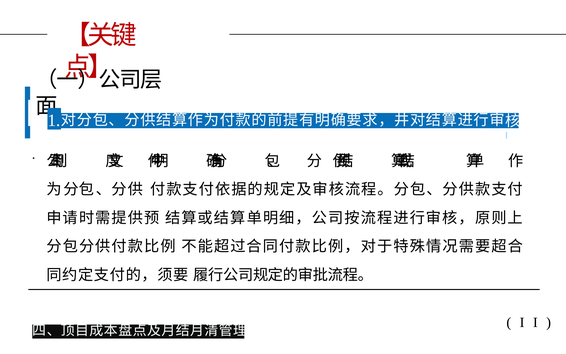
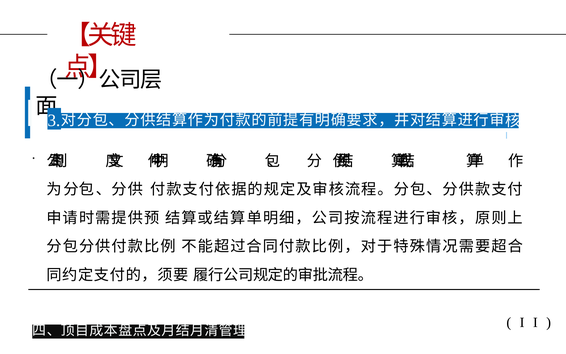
1: 1 -> 3
